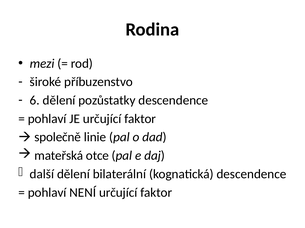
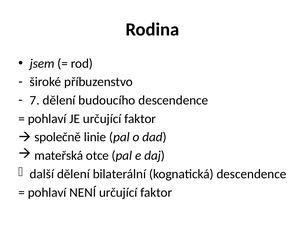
mezi: mezi -> jsem
6: 6 -> 7
pozůstatky: pozůstatky -> budoucího
